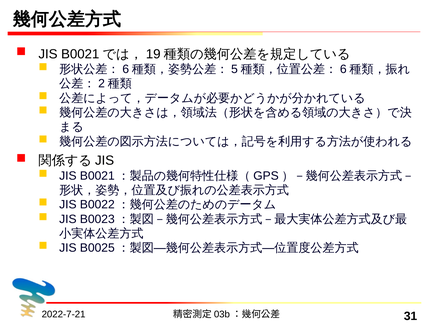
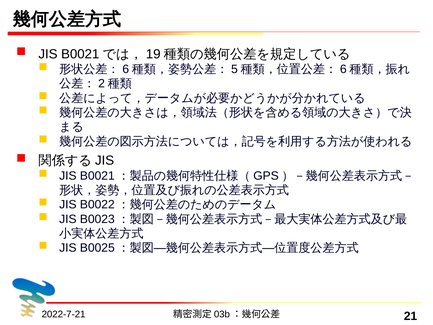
31: 31 -> 21
